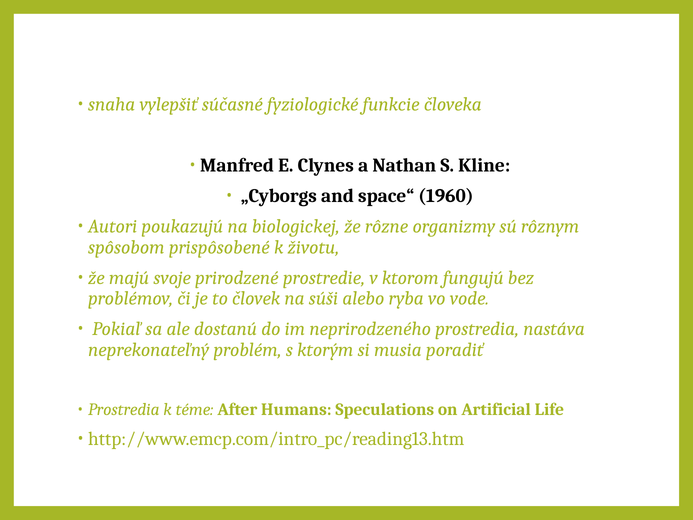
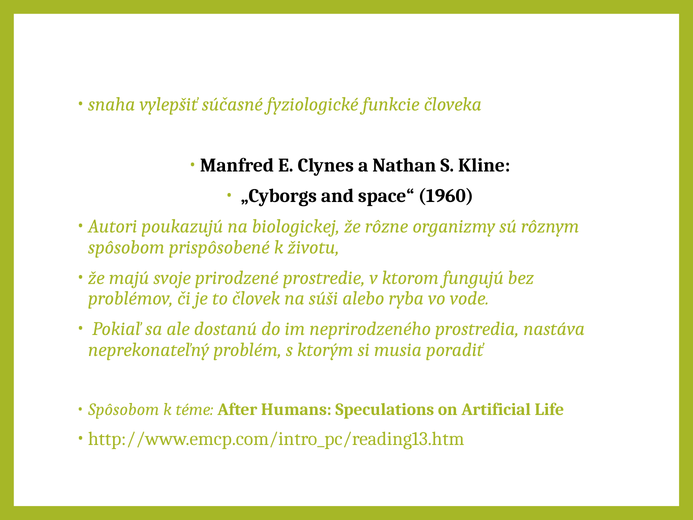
Prostredia at (124, 409): Prostredia -> Spôsobom
